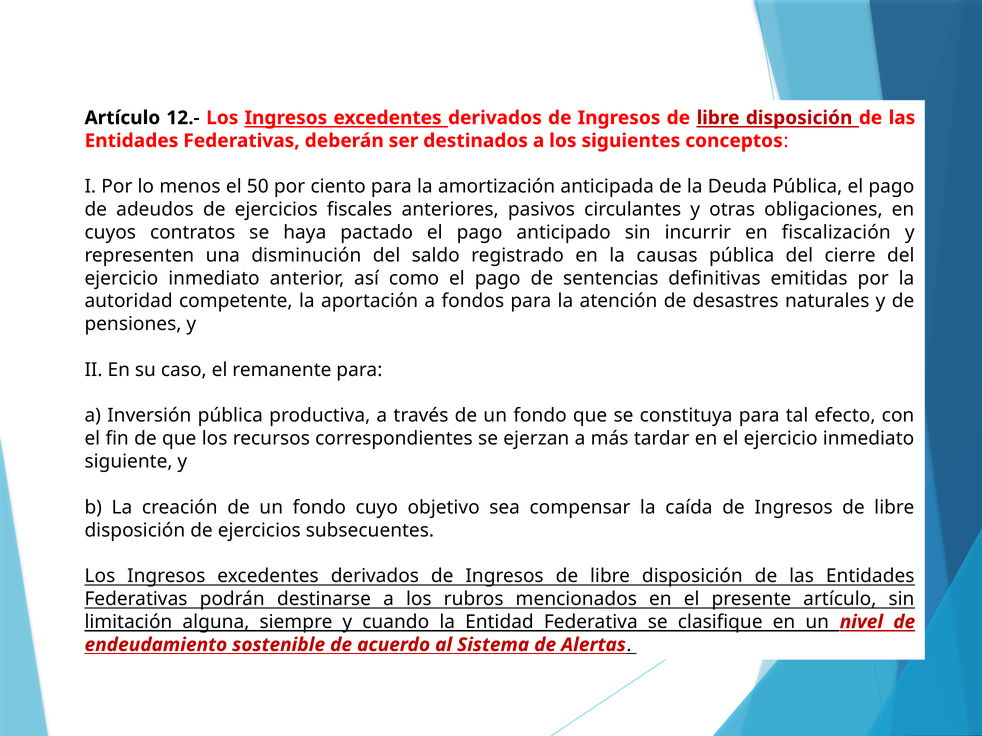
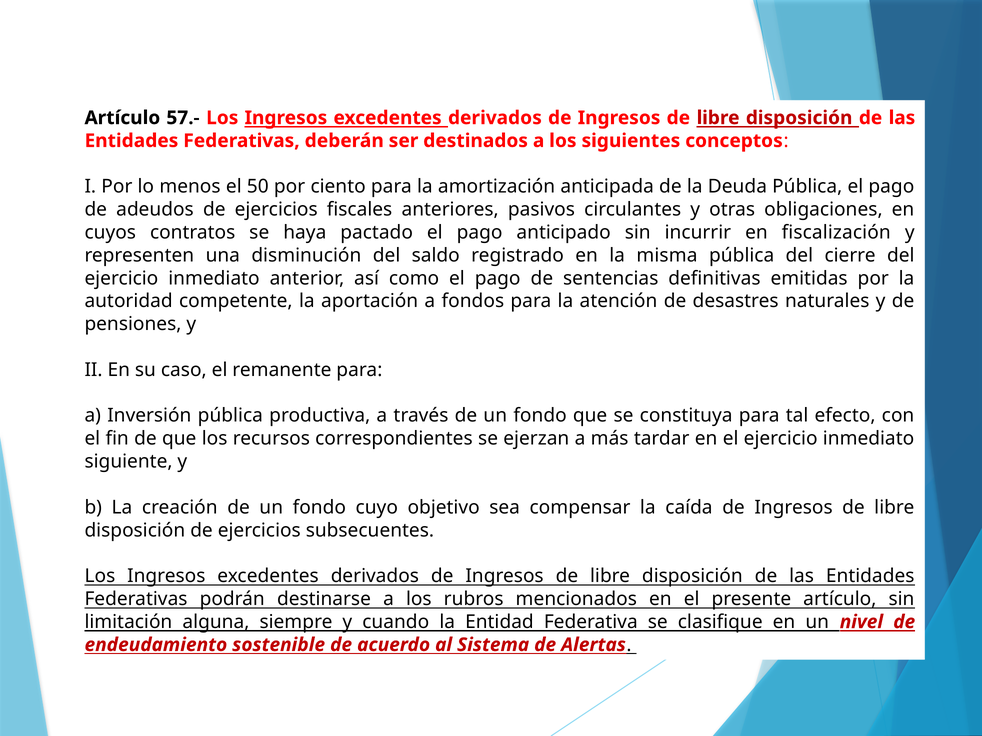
12.-: 12.- -> 57.-
causas: causas -> misma
